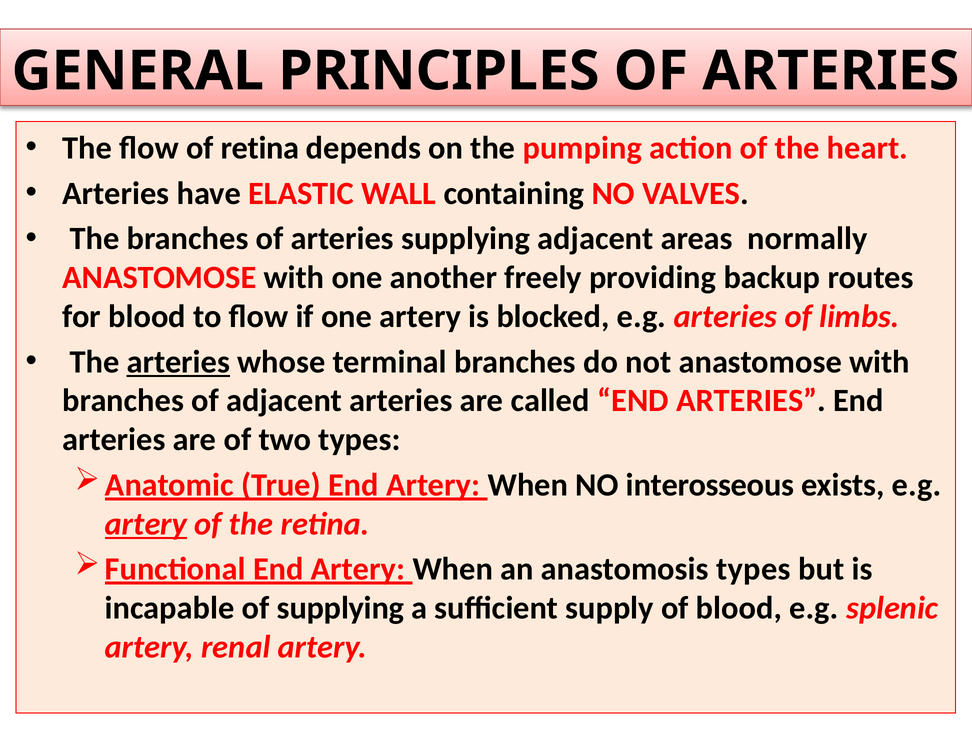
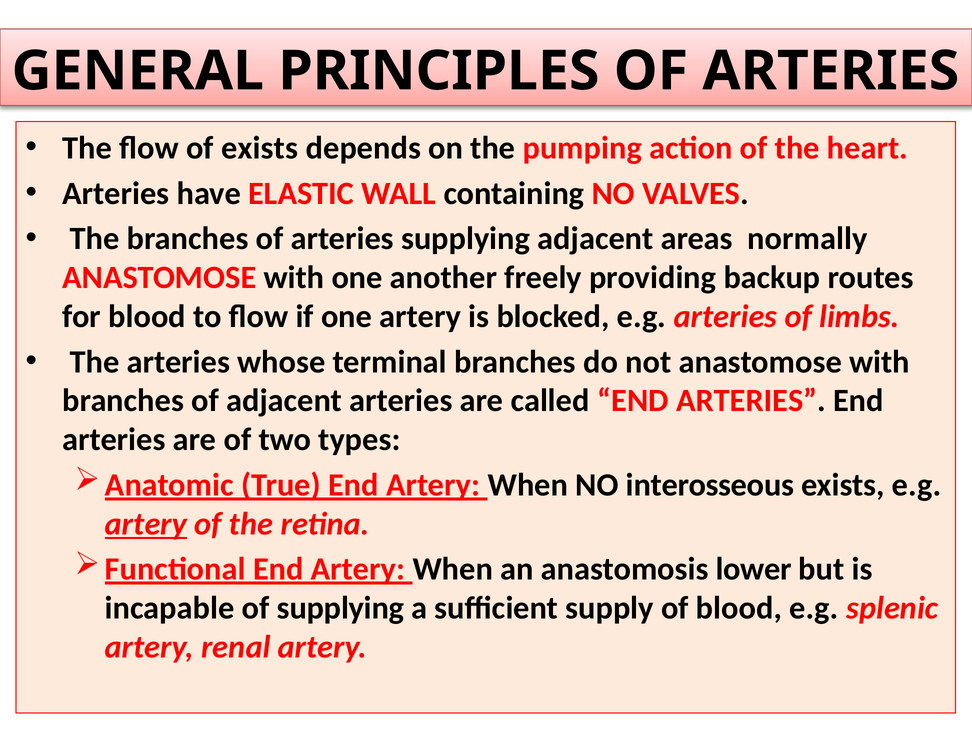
of retina: retina -> exists
arteries at (178, 362) underline: present -> none
anastomosis types: types -> lower
